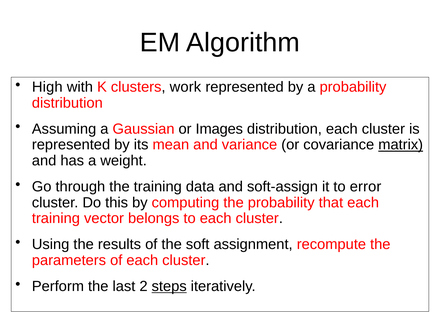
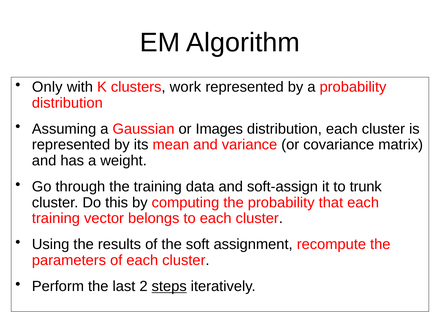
High: High -> Only
matrix underline: present -> none
error: error -> trunk
